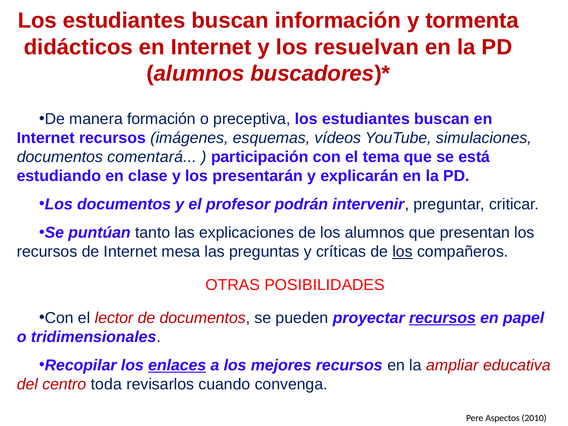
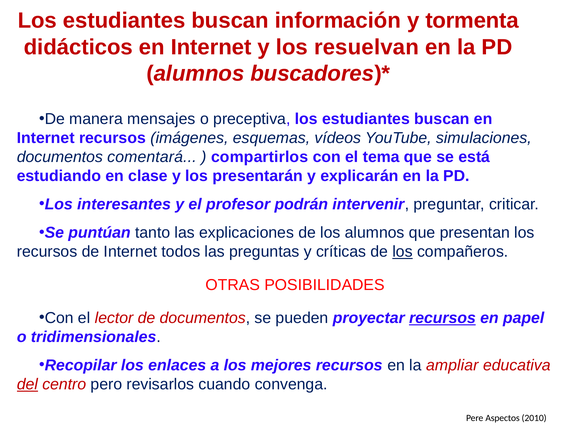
formación: formación -> mensajes
participación: participación -> compartirlos
Los documentos: documentos -> interesantes
mesa: mesa -> todos
enlaces underline: present -> none
del underline: none -> present
toda: toda -> pero
